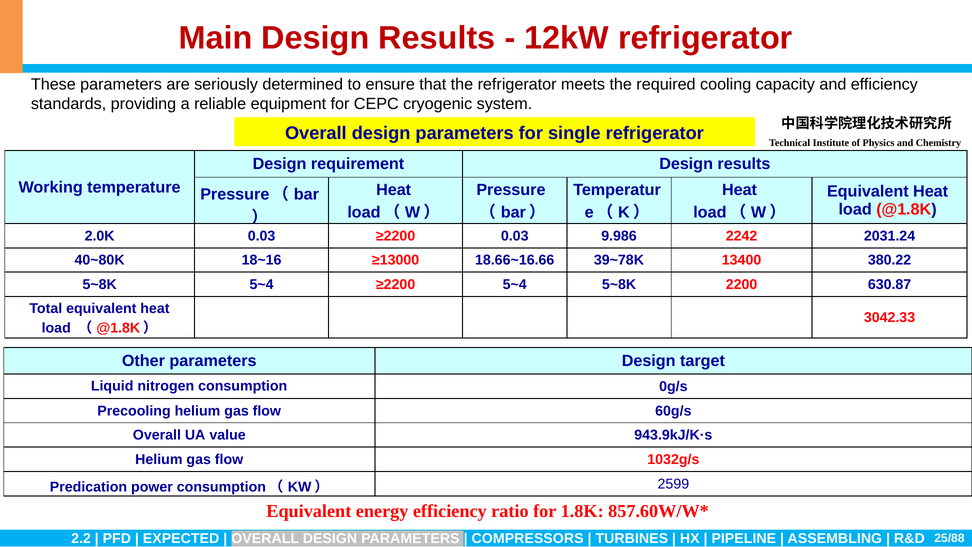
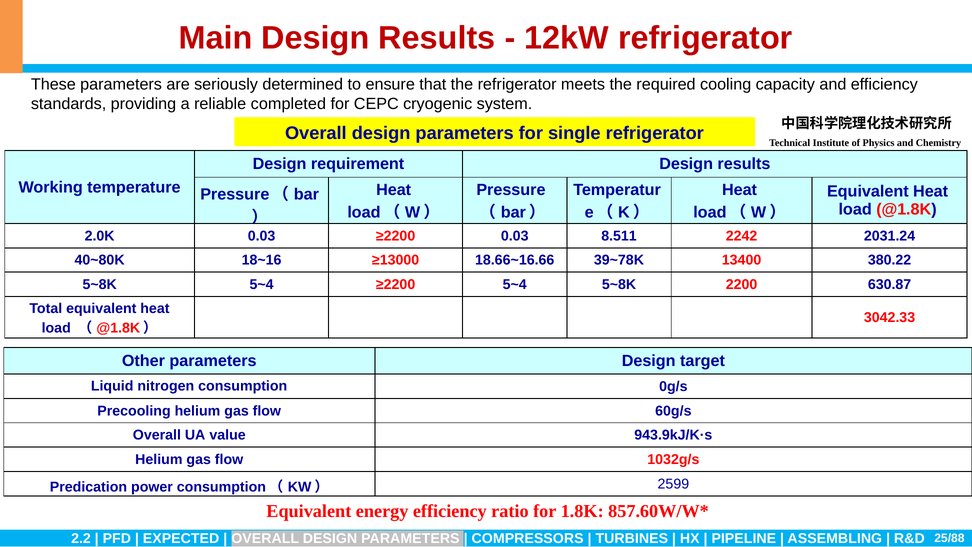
equipment: equipment -> completed
9.986: 9.986 -> 8.511
